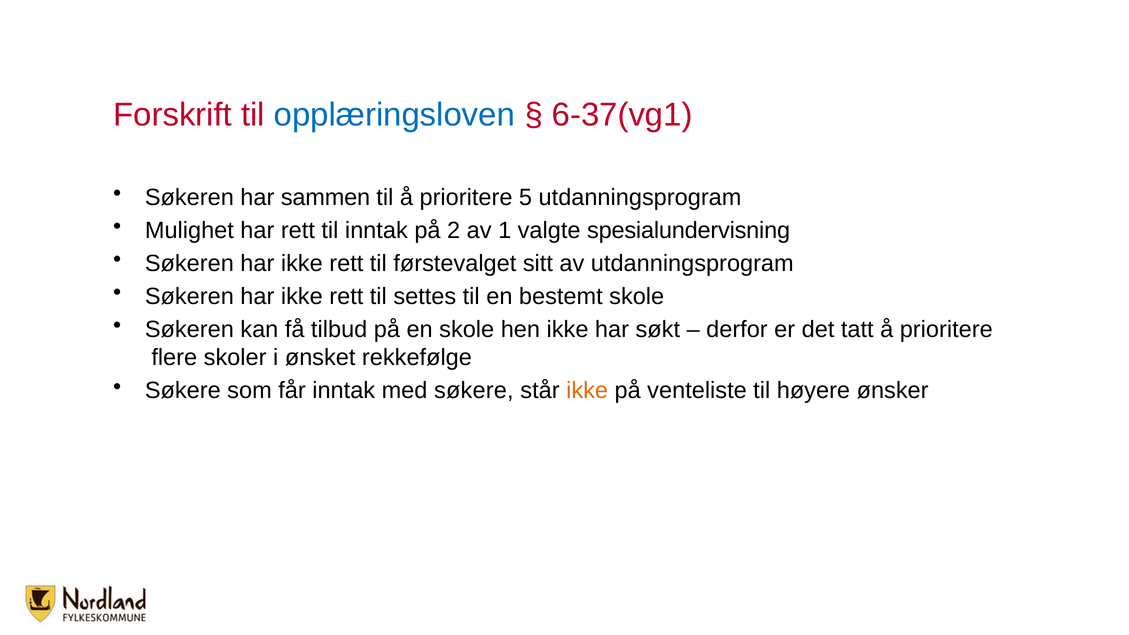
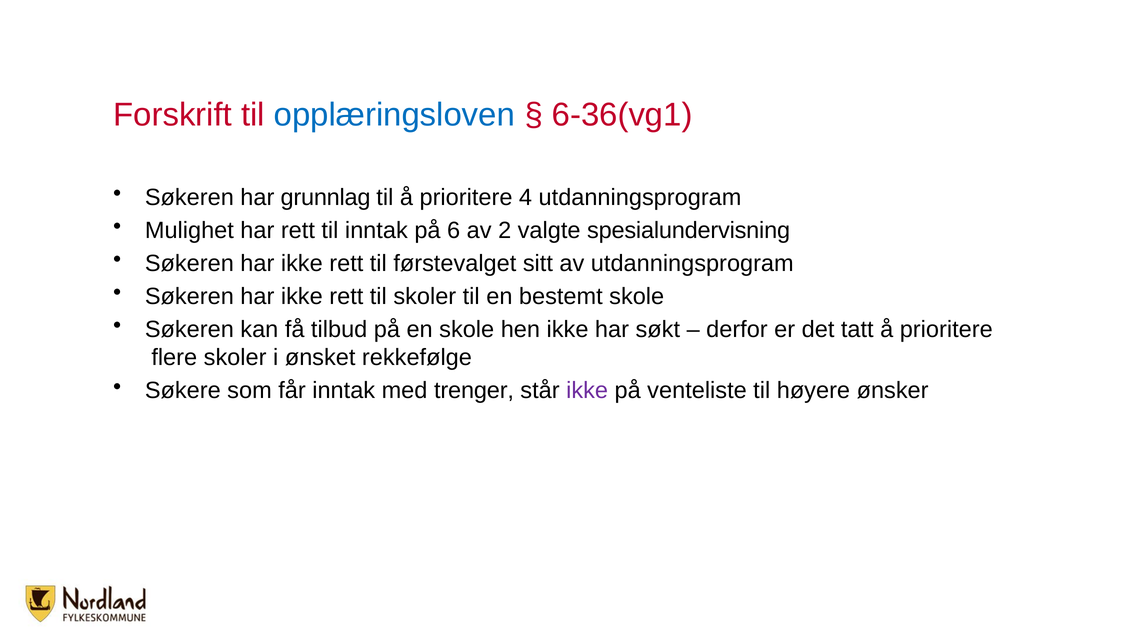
6-37(vg1: 6-37(vg1 -> 6-36(vg1
sammen: sammen -> grunnlag
5: 5 -> 4
2: 2 -> 6
1: 1 -> 2
til settes: settes -> skoler
med søkere: søkere -> trenger
ikke at (587, 391) colour: orange -> purple
